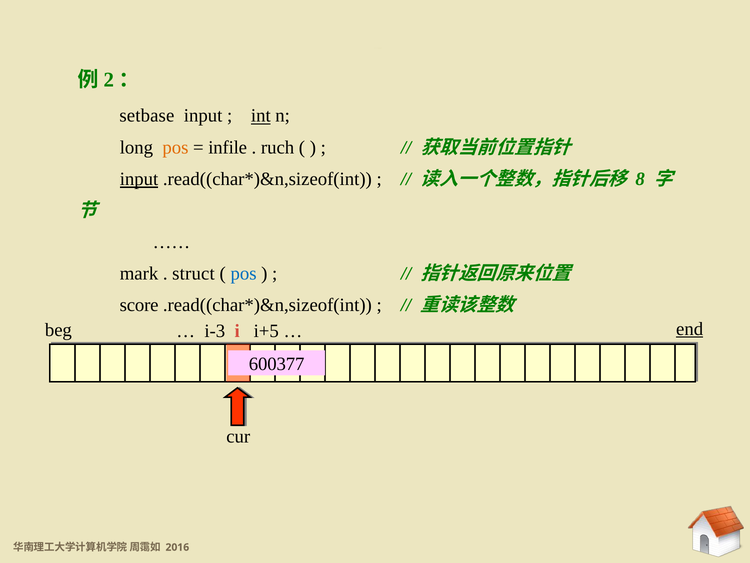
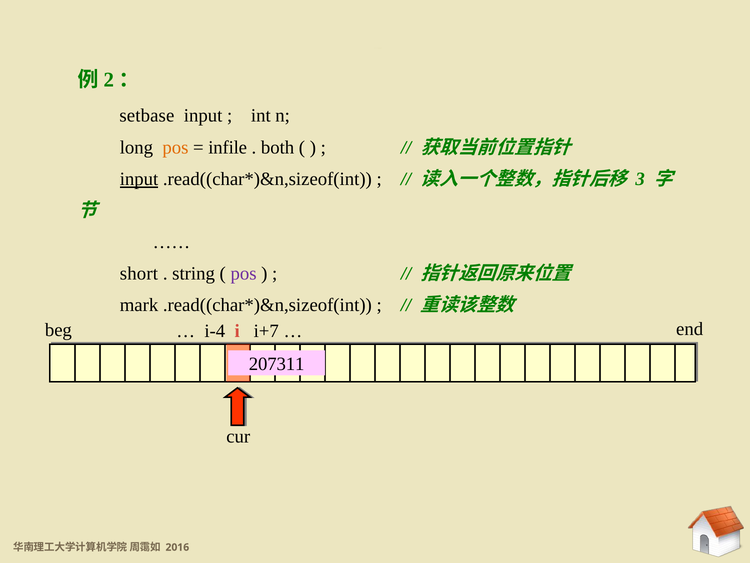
int underline: present -> none
ruch: ruch -> both
8: 8 -> 3
mark: mark -> short
struct: struct -> string
pos at (244, 273) colour: blue -> purple
score: score -> mark
end underline: present -> none
i-3: i-3 -> i-4
i+5: i+5 -> i+7
600377: 600377 -> 207311
